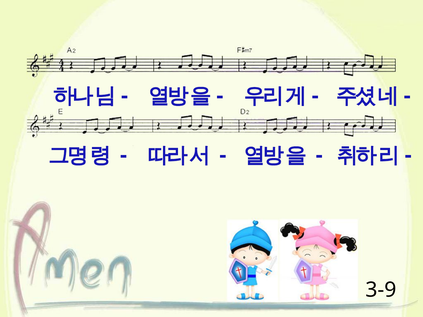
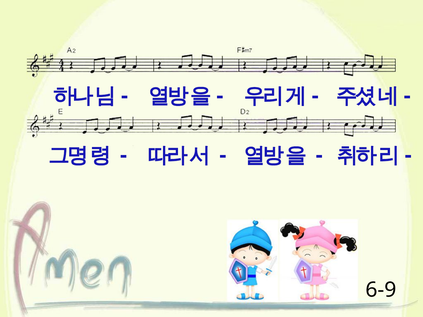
3-9: 3-9 -> 6-9
